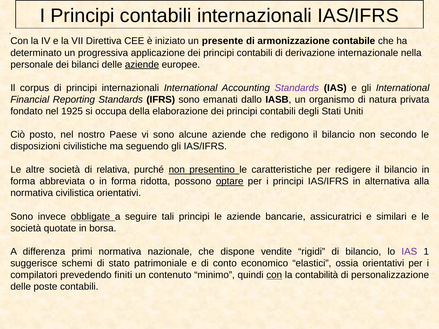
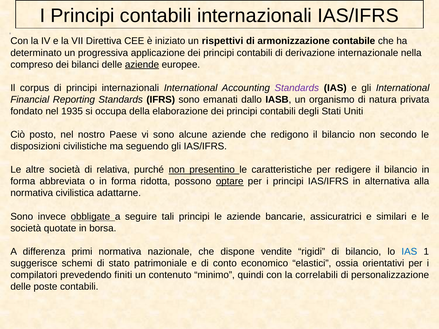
presente: presente -> rispettivi
personale: personale -> compreso
1925: 1925 -> 1935
civilistica orientativi: orientativi -> adattarne
IAS at (409, 252) colour: purple -> blue
con at (274, 275) underline: present -> none
contabilità: contabilità -> correlabili
